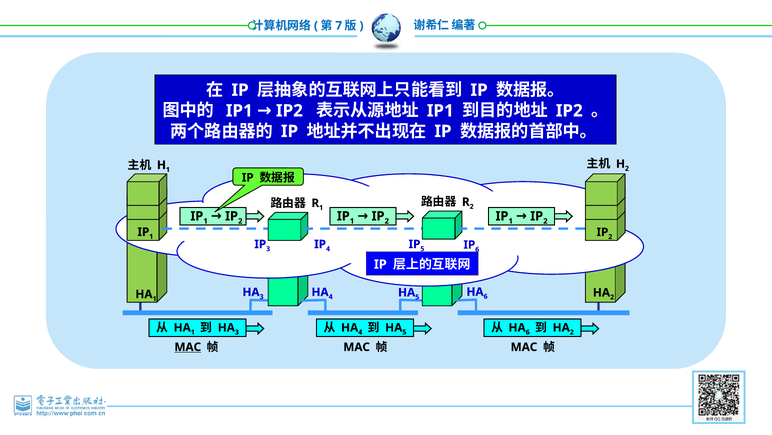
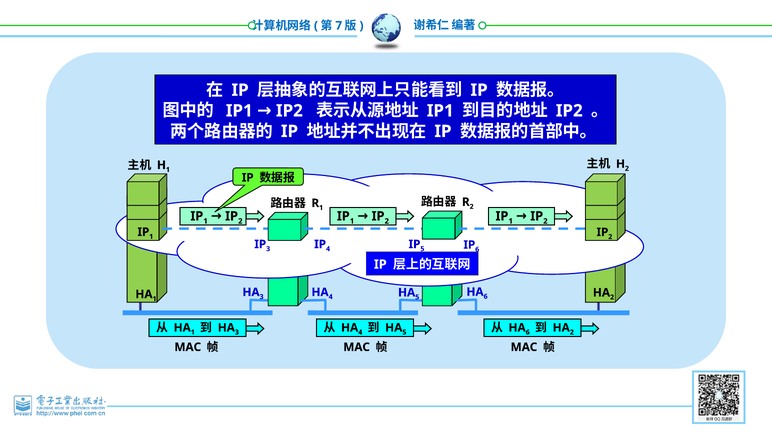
MAC at (188, 347) underline: present -> none
